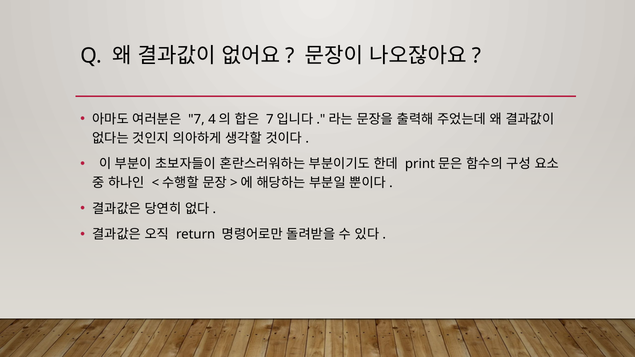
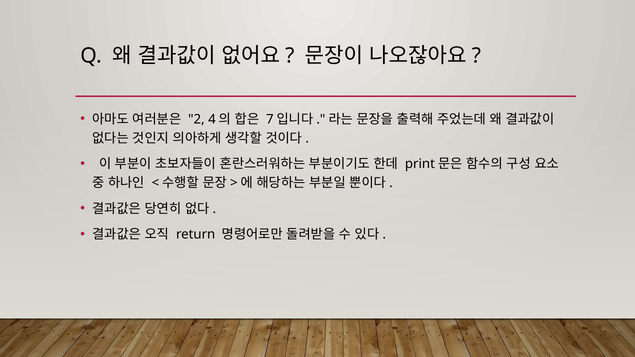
7 at (196, 119): 7 -> 2
